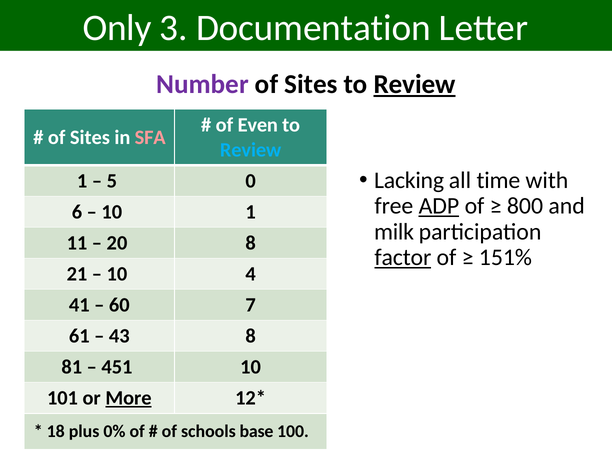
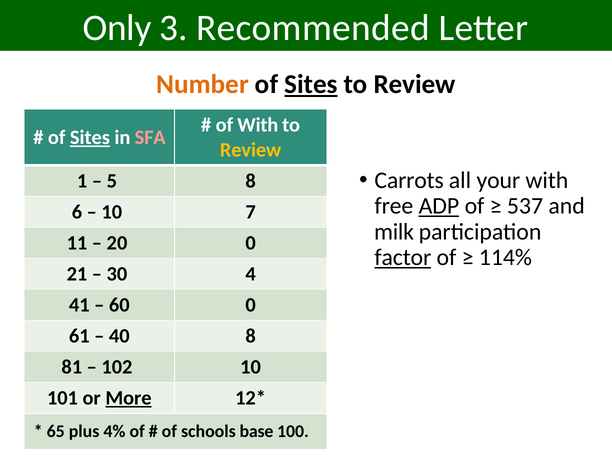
Documentation: Documentation -> Recommended
Number colour: purple -> orange
Sites at (311, 84) underline: none -> present
Review at (415, 84) underline: present -> none
of Even: Even -> With
Sites at (90, 137) underline: none -> present
Review at (251, 150) colour: light blue -> yellow
Lacking: Lacking -> Carrots
time: time -> your
5 0: 0 -> 8
800: 800 -> 537
10 1: 1 -> 7
20 8: 8 -> 0
151%: 151% -> 114%
10 at (117, 274): 10 -> 30
60 7: 7 -> 0
43: 43 -> 40
451: 451 -> 102
18: 18 -> 65
0%: 0% -> 4%
